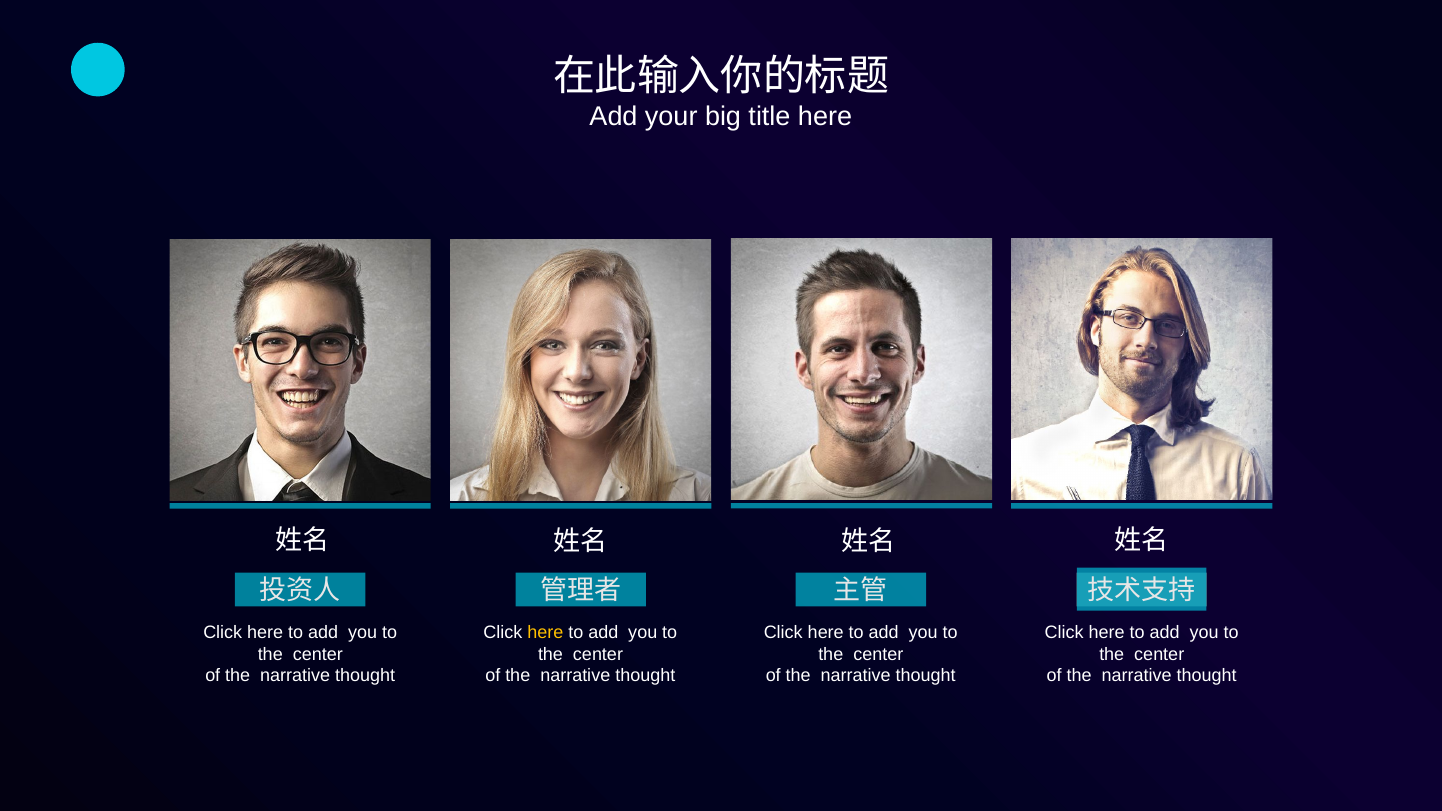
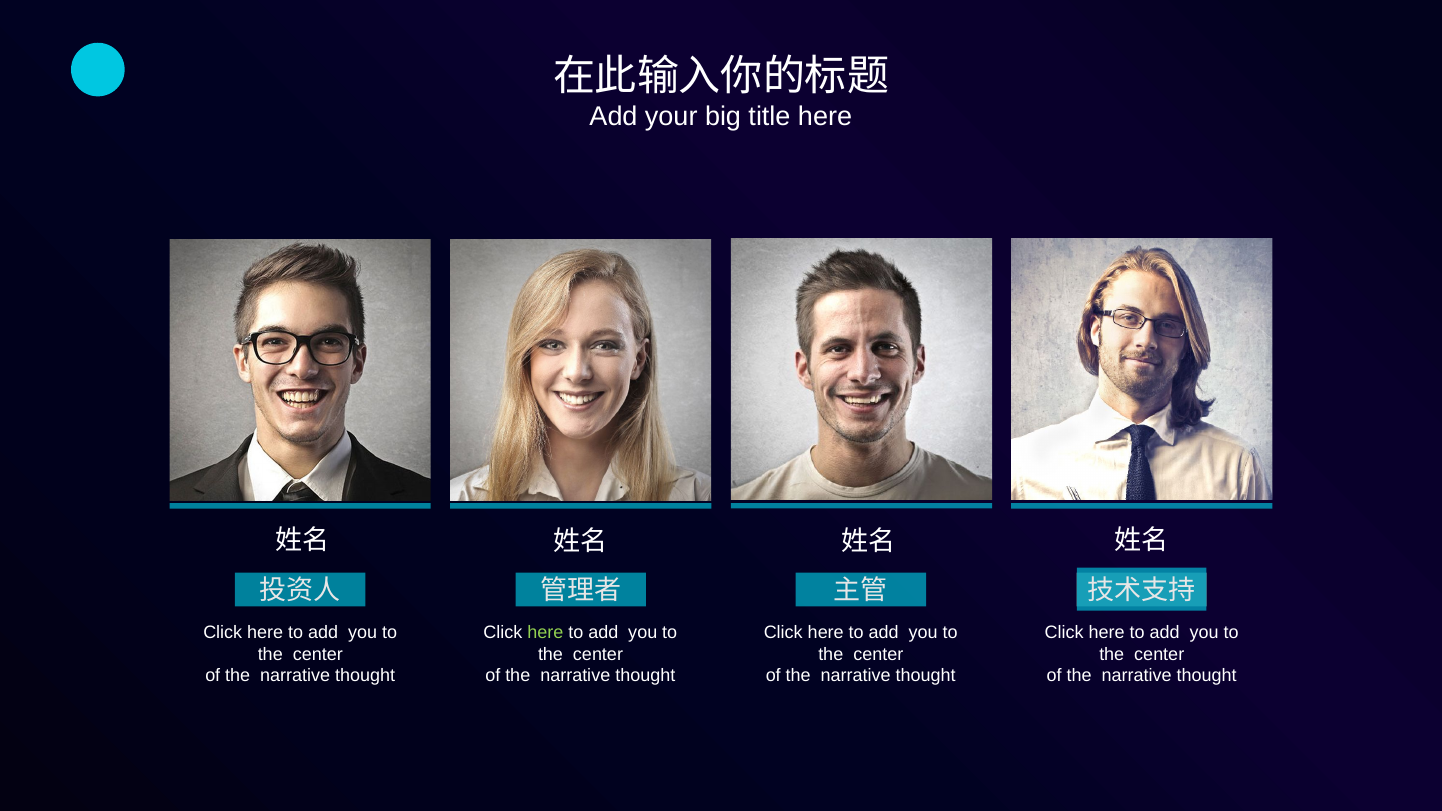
here at (545, 633) colour: yellow -> light green
